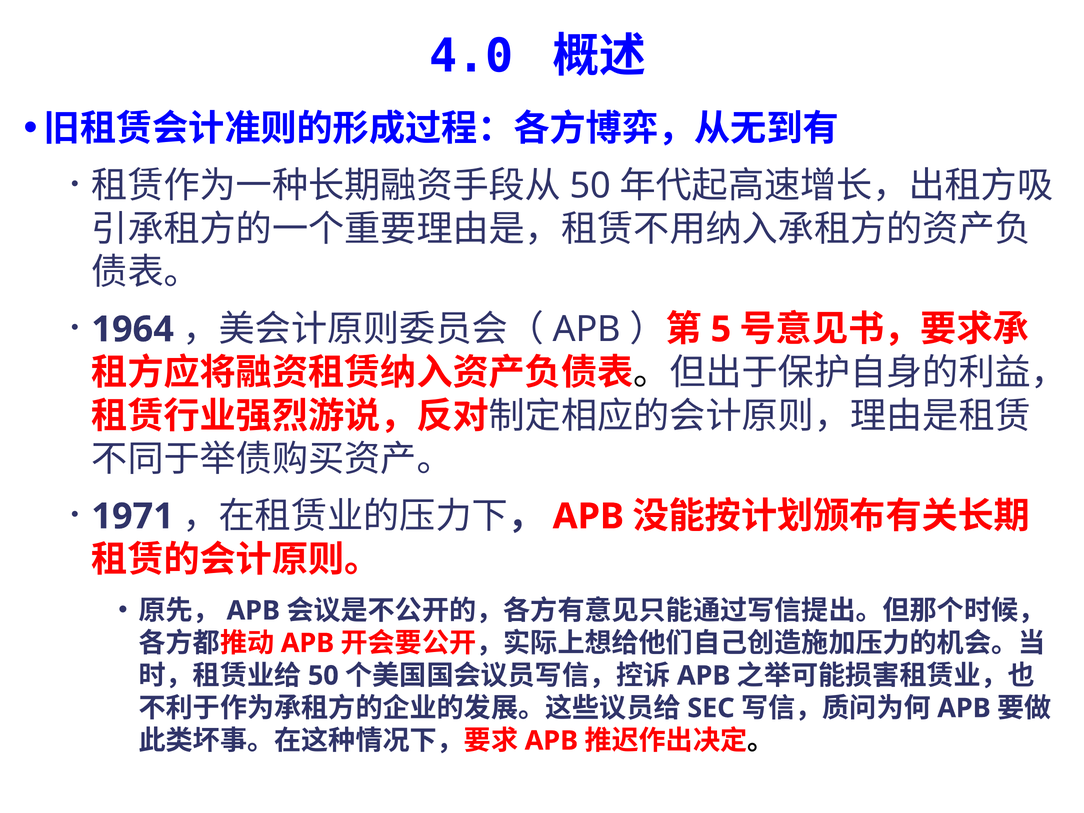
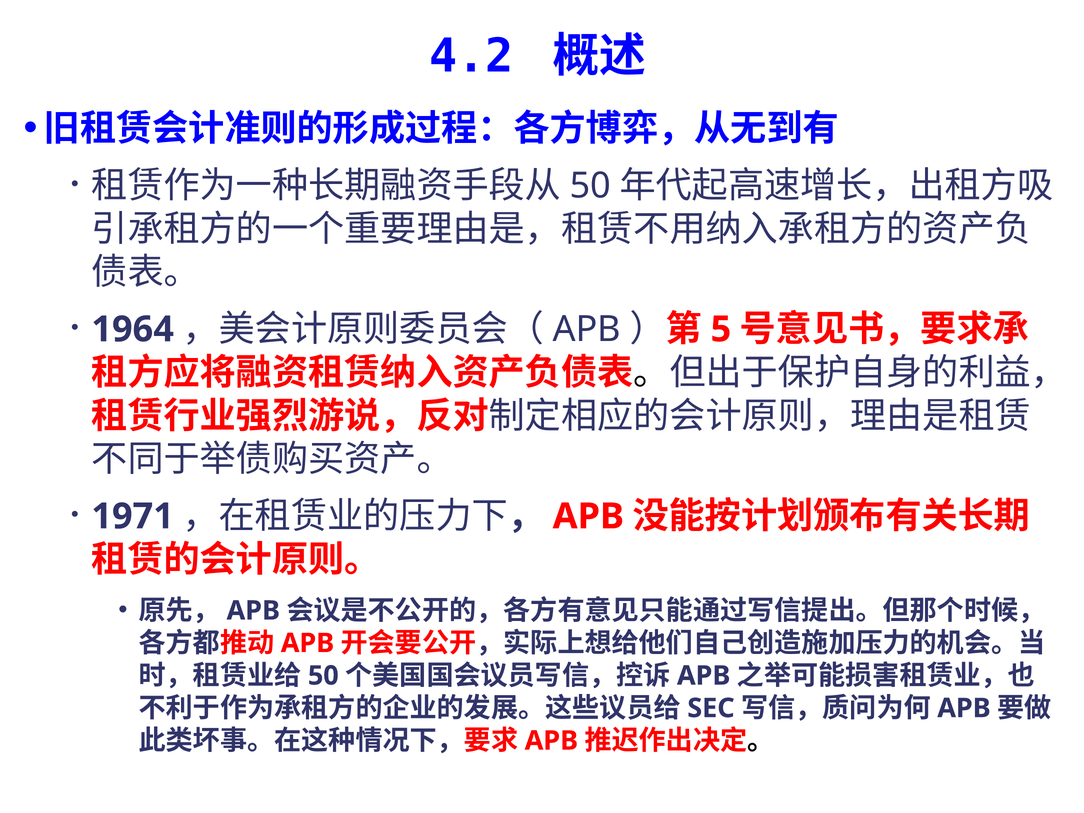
4.0: 4.0 -> 4.2
